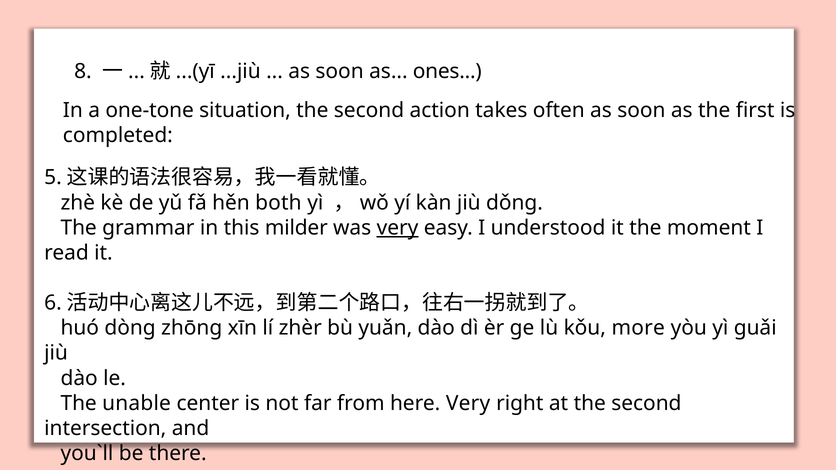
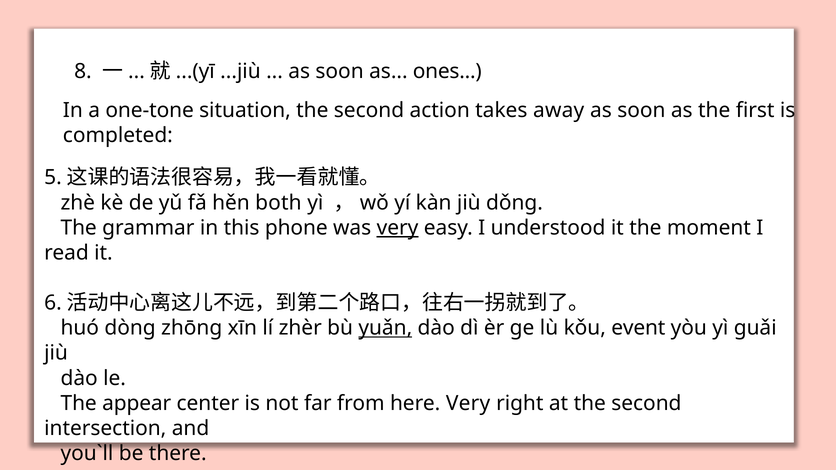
often: often -> away
milder: milder -> phone
yuǎn underline: none -> present
more: more -> event
unable: unable -> appear
